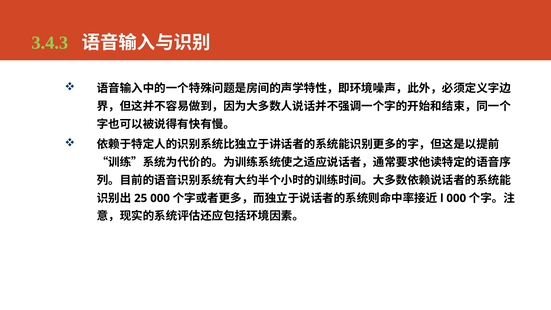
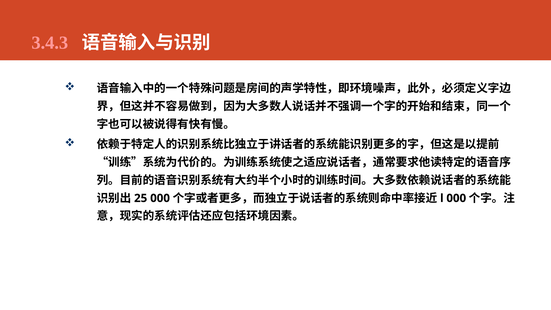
3.4.3 colour: light green -> pink
